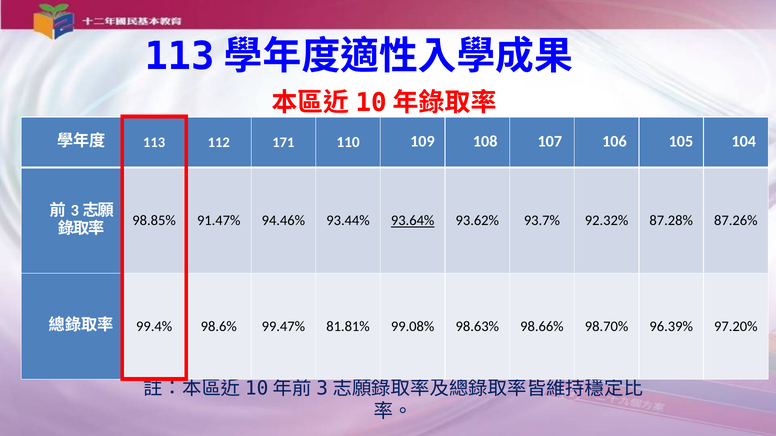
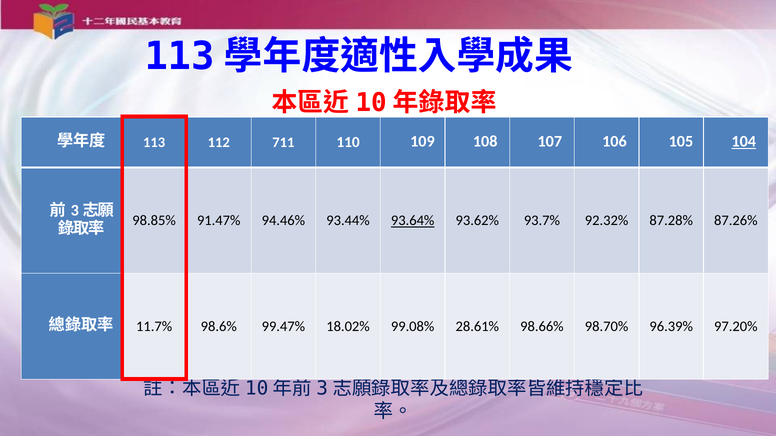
171: 171 -> 711
104 underline: none -> present
99.4%: 99.4% -> 11.7%
81.81%: 81.81% -> 18.02%
98.63%: 98.63% -> 28.61%
